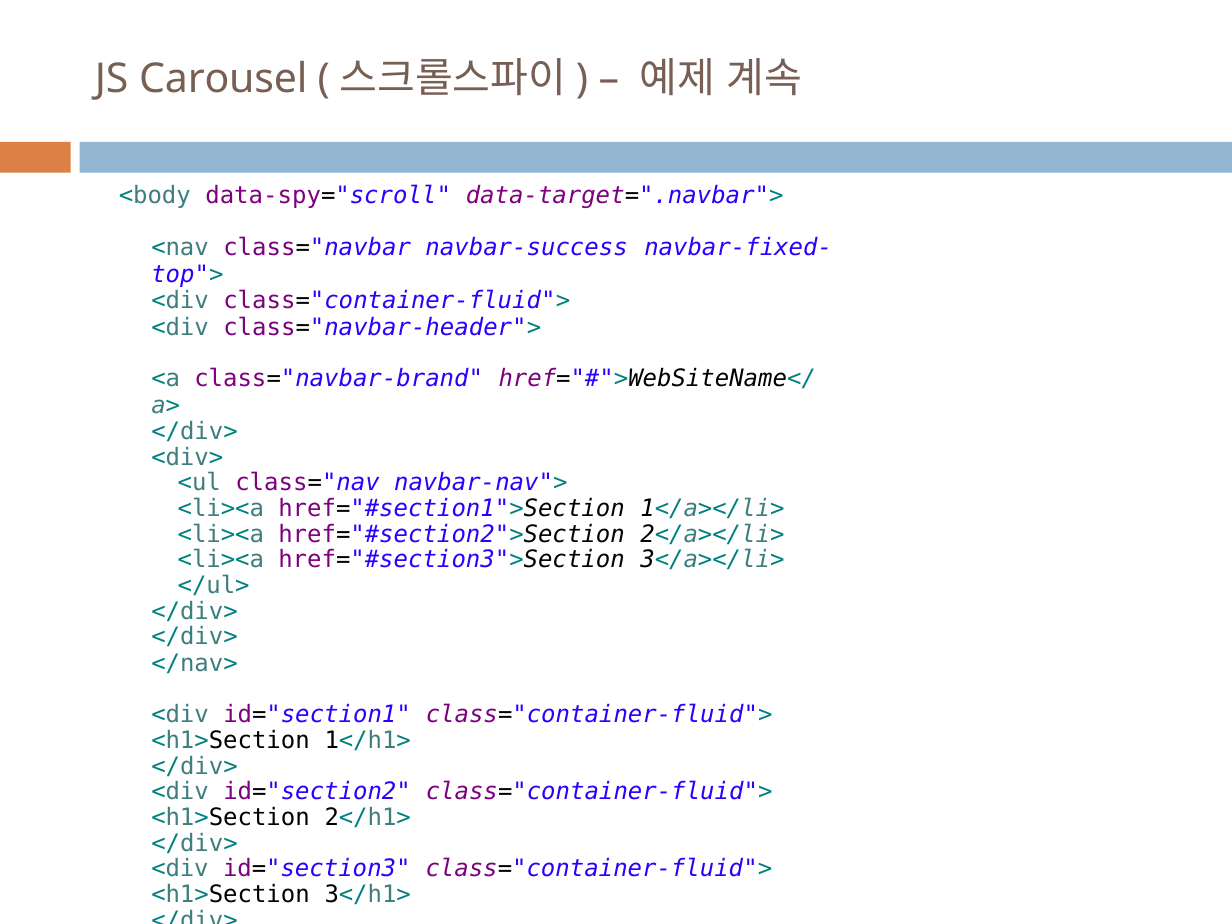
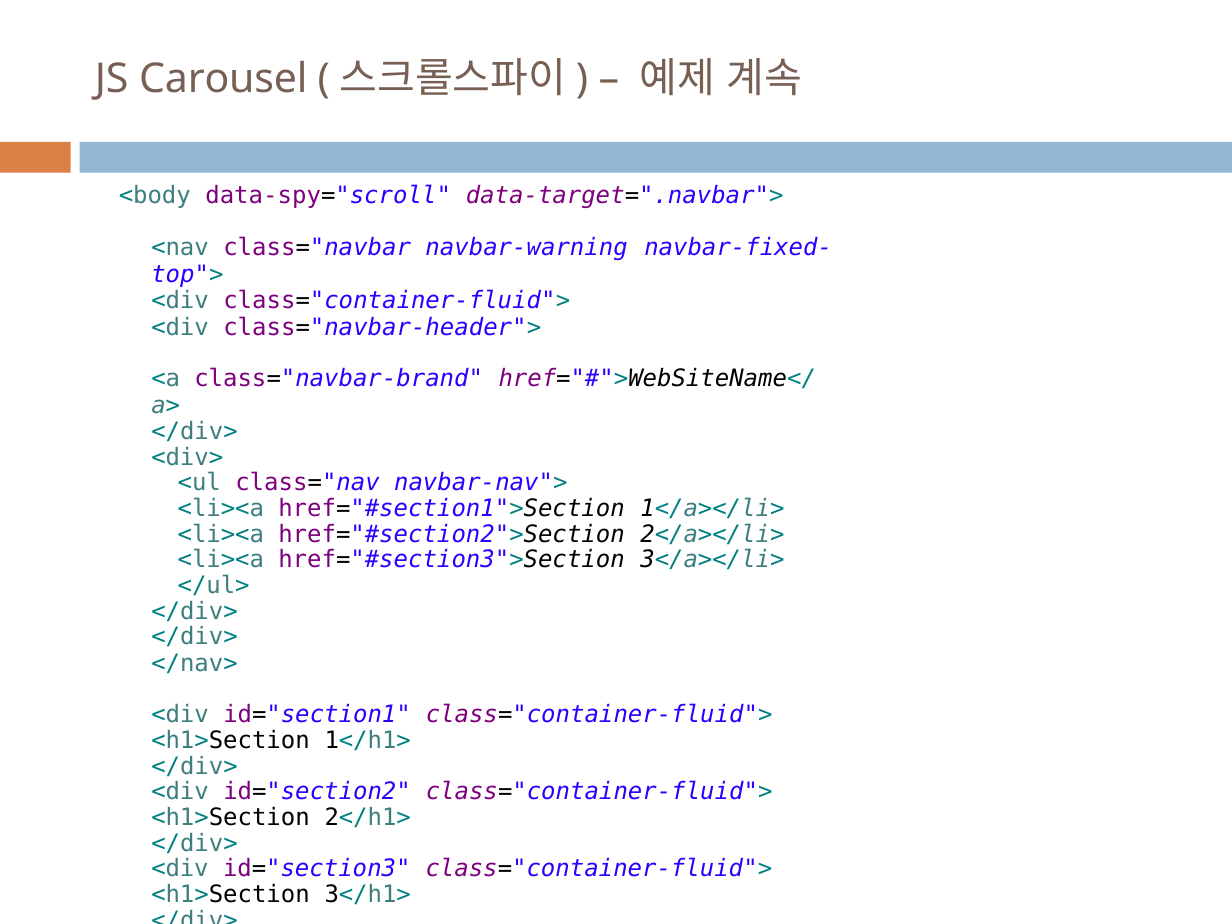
navbar-success: navbar-success -> navbar-warning
